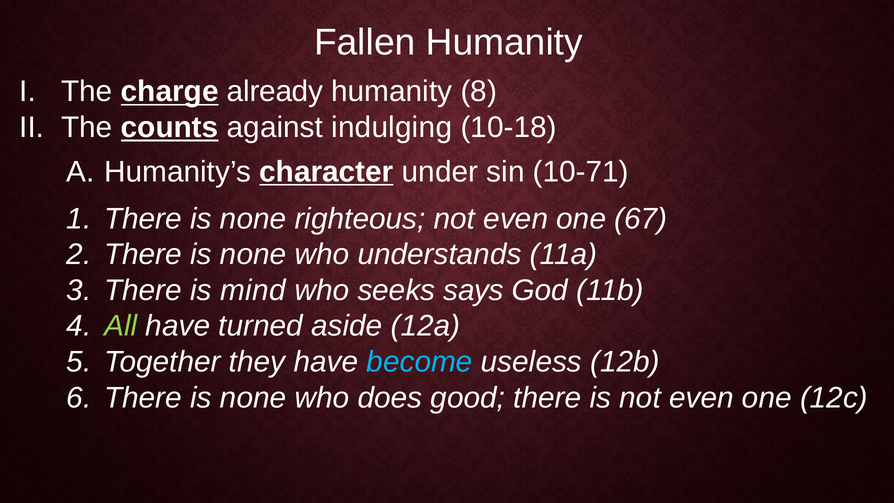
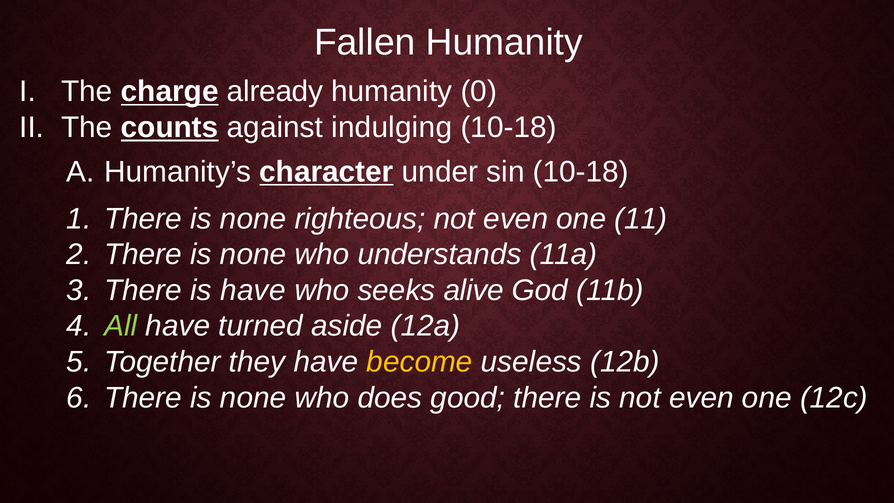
8: 8 -> 0
sin 10-71: 10-71 -> 10-18
67: 67 -> 11
is mind: mind -> have
says: says -> alive
become colour: light blue -> yellow
